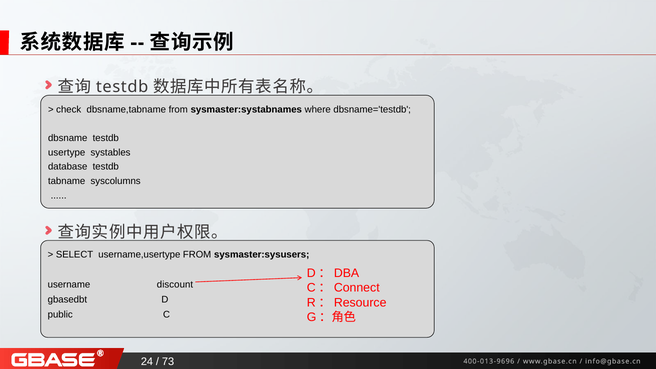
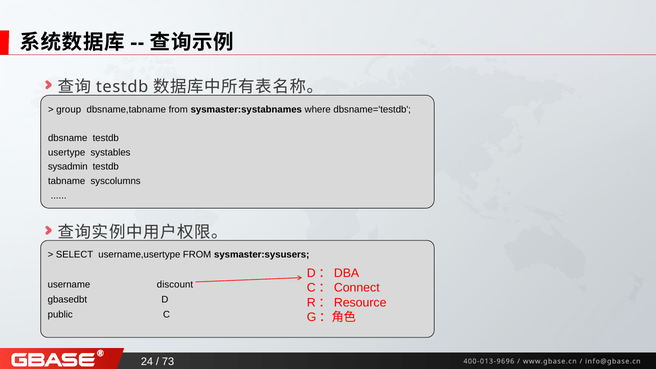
check: check -> group
database: database -> sysadmin
